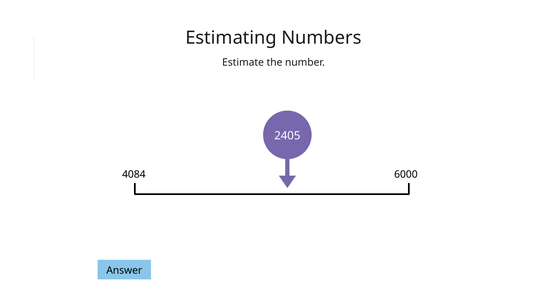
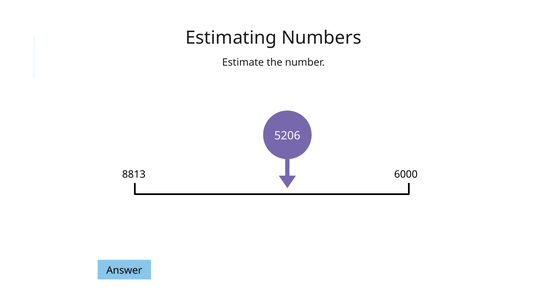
2405: 2405 -> 5206
4084: 4084 -> 8813
